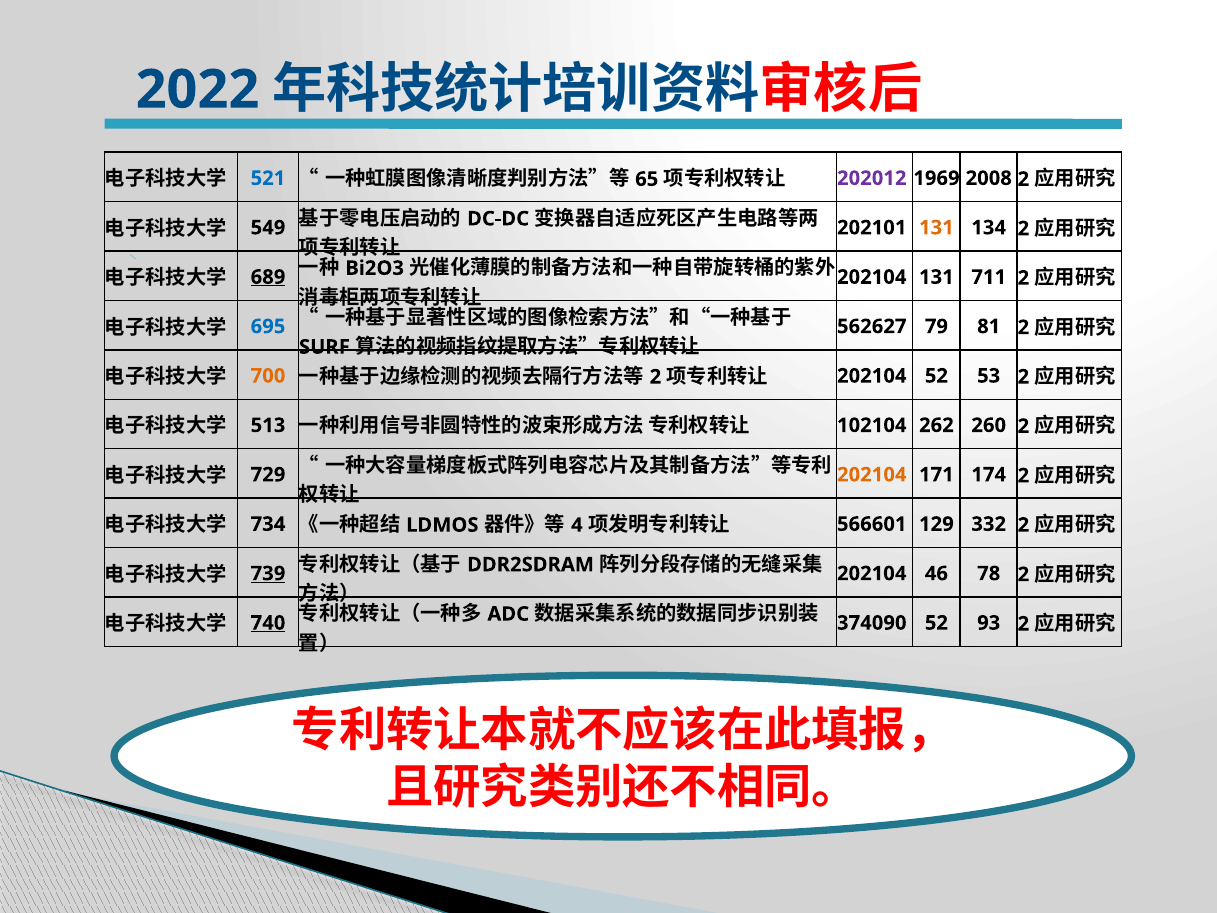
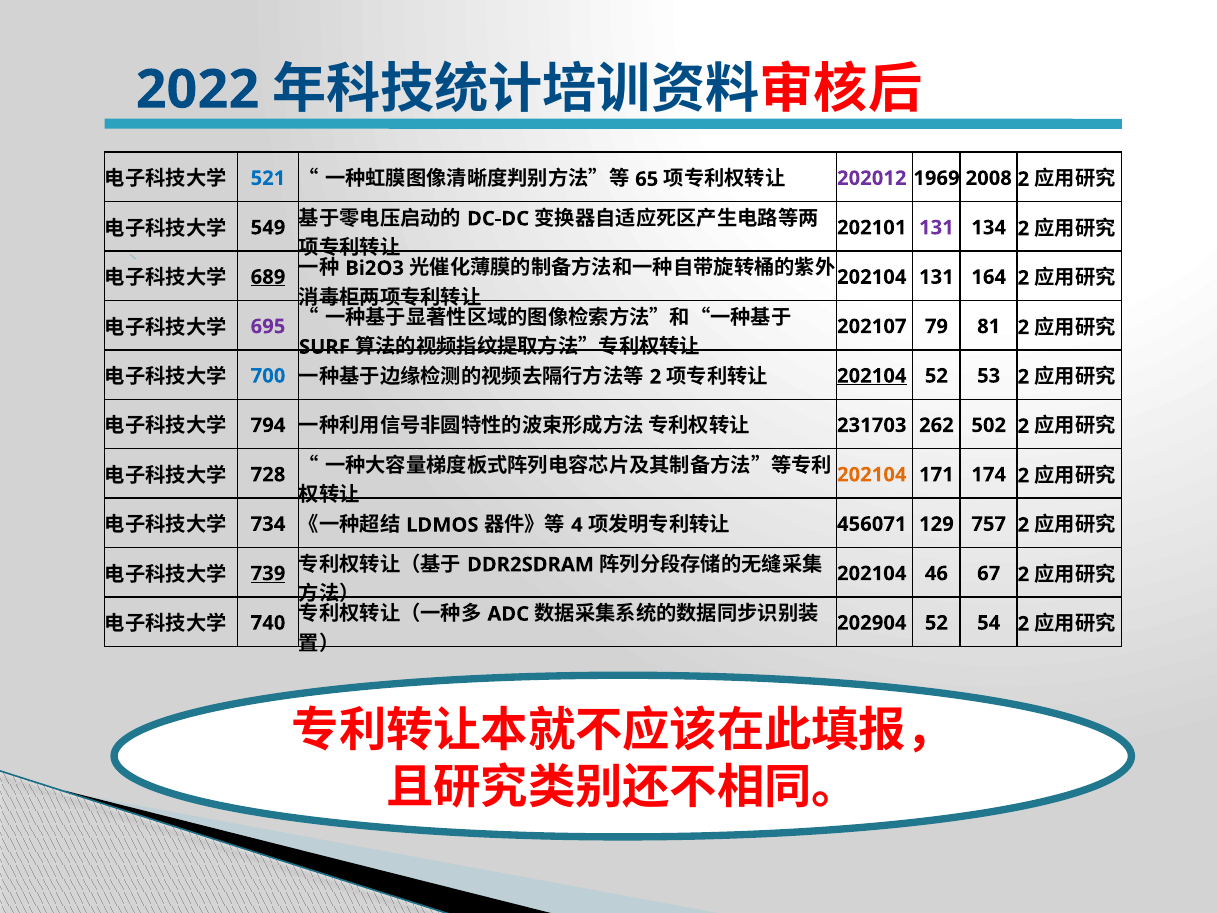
131 at (936, 228) colour: orange -> purple
711: 711 -> 164
695 colour: blue -> purple
562627: 562627 -> 202107
700 colour: orange -> blue
202104 at (872, 376) underline: none -> present
513: 513 -> 794
102104: 102104 -> 231703
260: 260 -> 502
729: 729 -> 728
566601: 566601 -> 456071
332: 332 -> 757
78: 78 -> 67
740 underline: present -> none
374090: 374090 -> 202904
93: 93 -> 54
